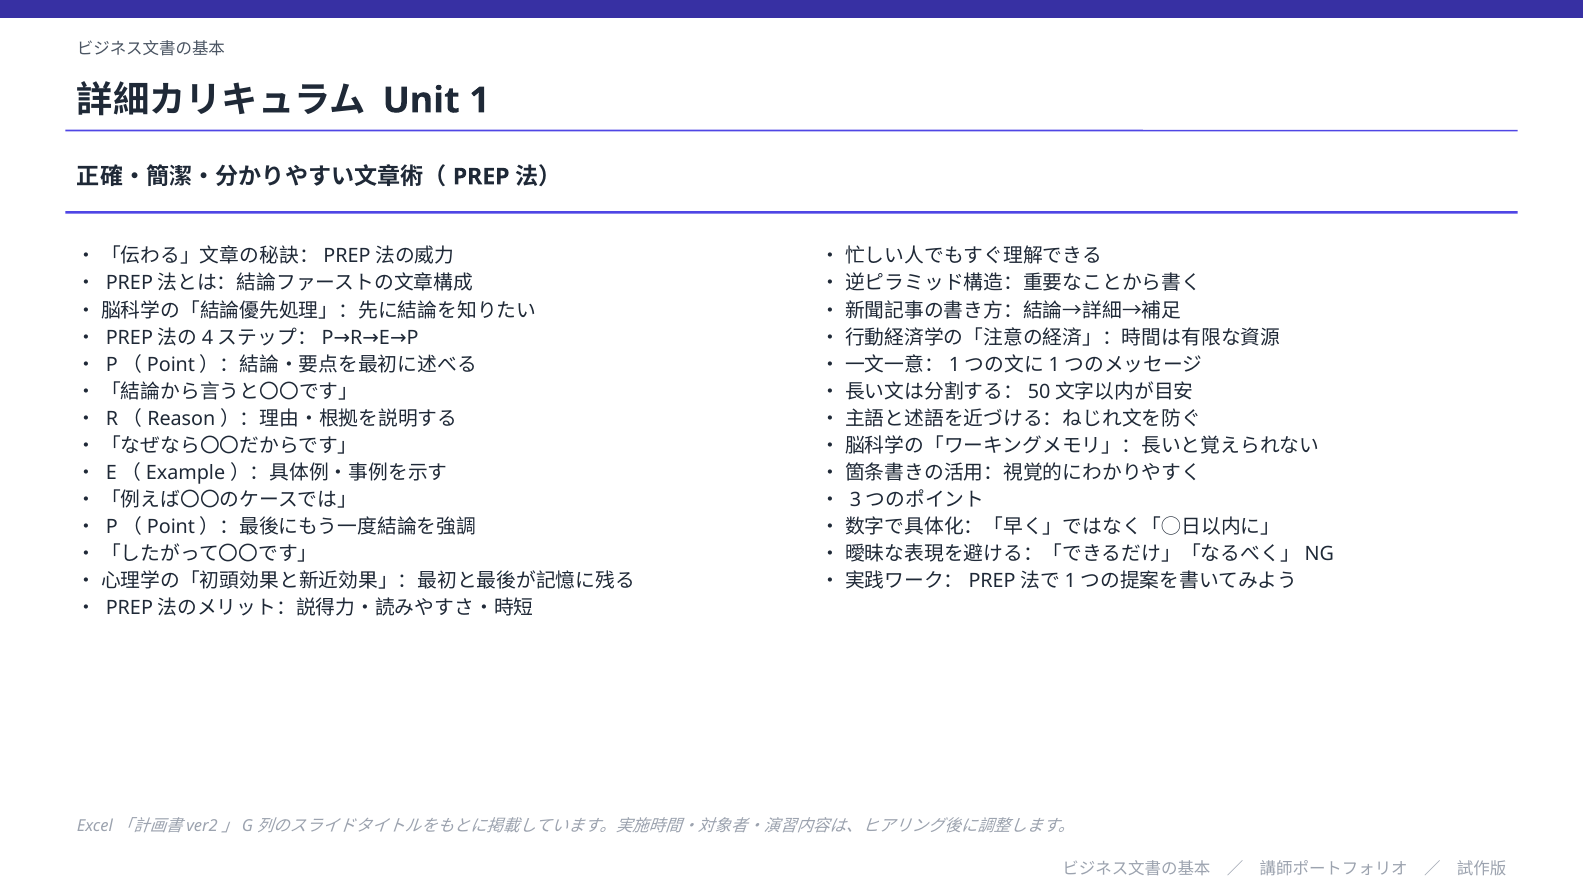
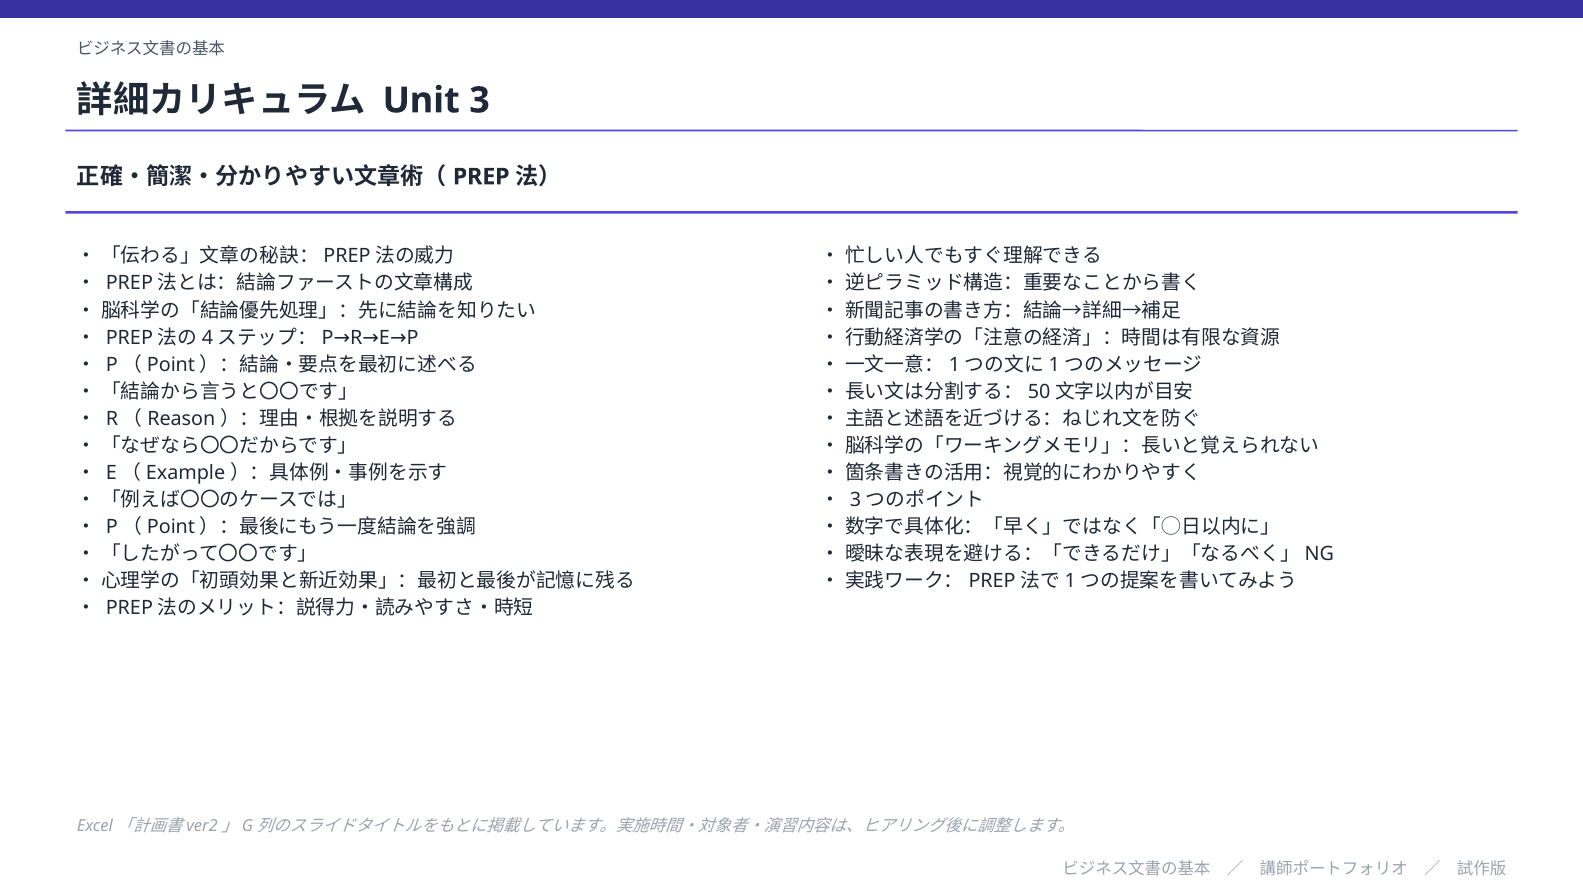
1: 1 -> 3
